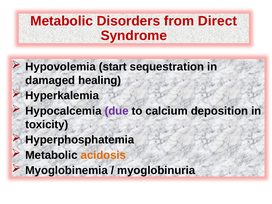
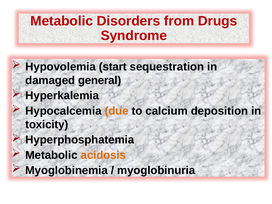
Direct: Direct -> Drugs
healing: healing -> general
due colour: purple -> orange
